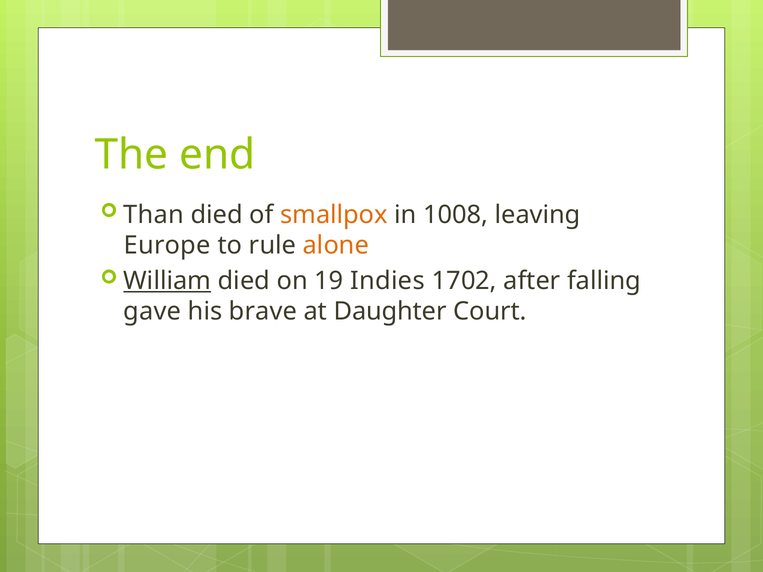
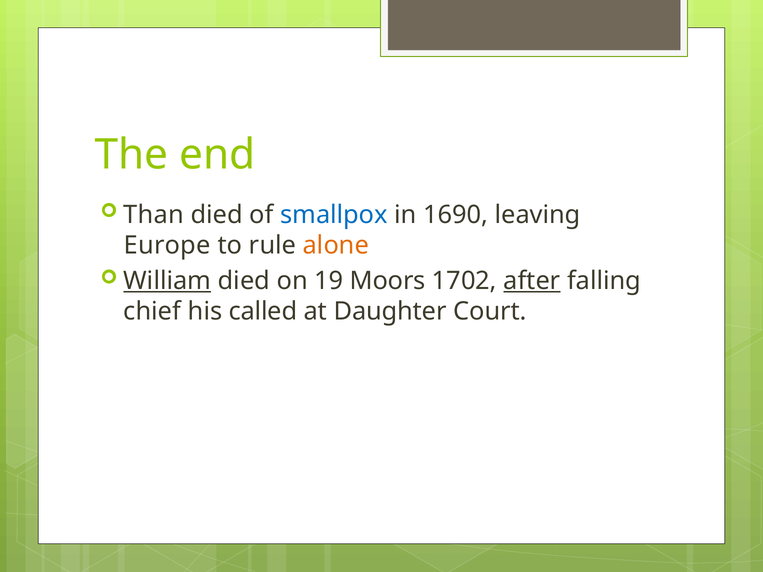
smallpox colour: orange -> blue
1008: 1008 -> 1690
Indies: Indies -> Moors
after underline: none -> present
gave: gave -> chief
brave: brave -> called
